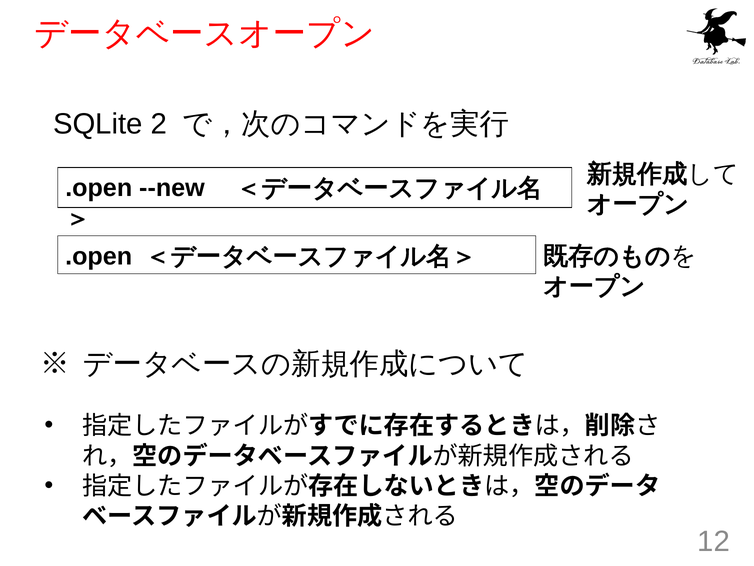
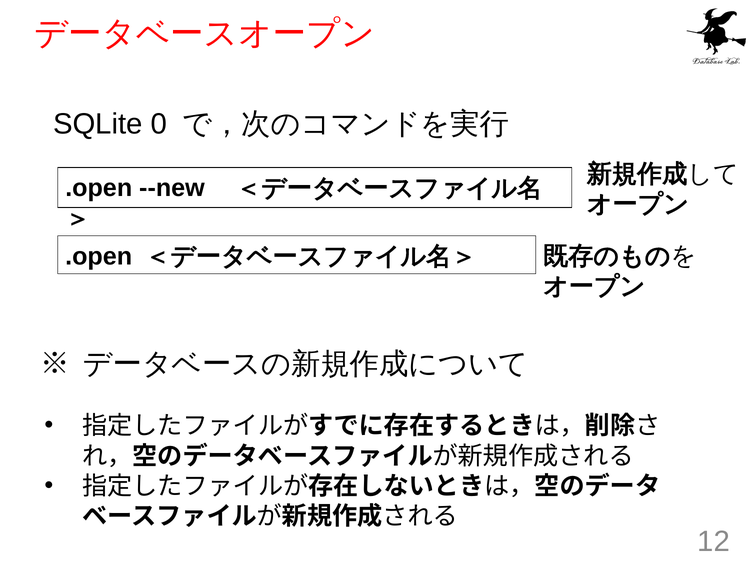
2: 2 -> 0
